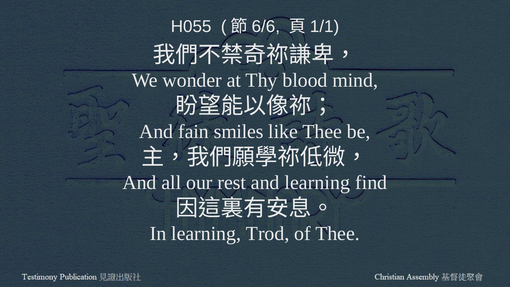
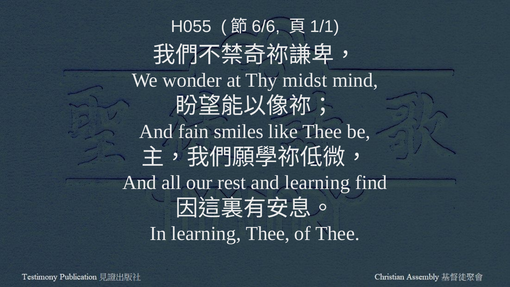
blood: blood -> midst
learning Trod: Trod -> Thee
